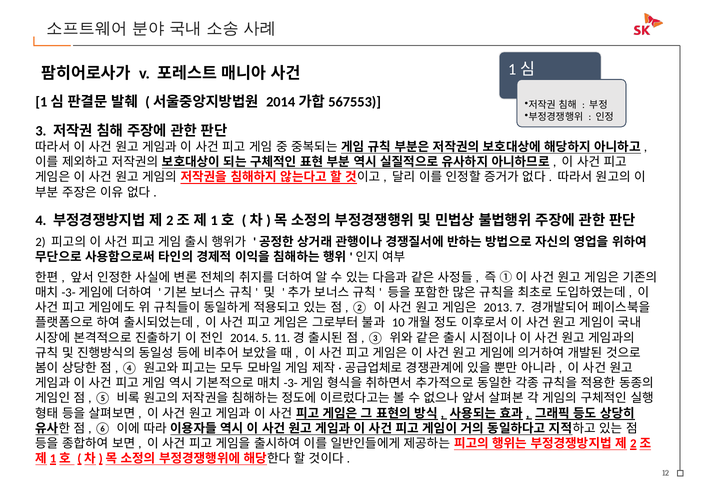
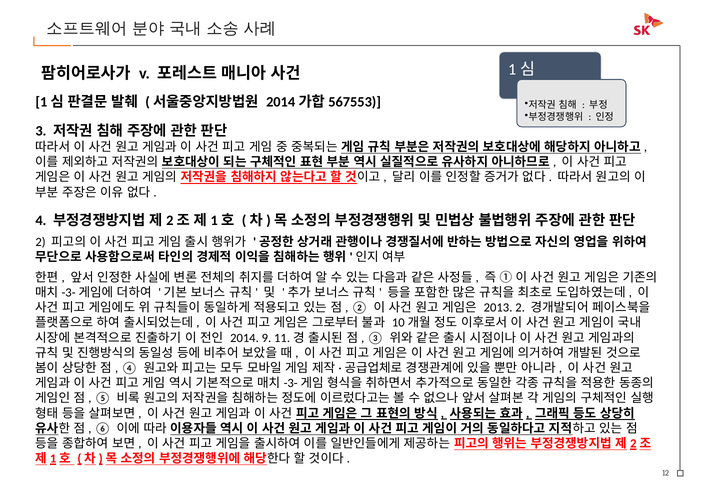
2013 7: 7 -> 2
5: 5 -> 9
